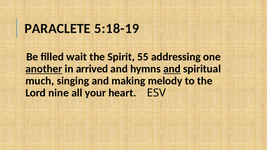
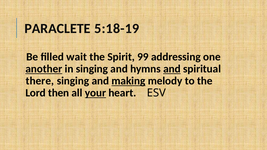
55: 55 -> 99
in arrived: arrived -> singing
much: much -> there
making underline: none -> present
nine: nine -> then
your underline: none -> present
